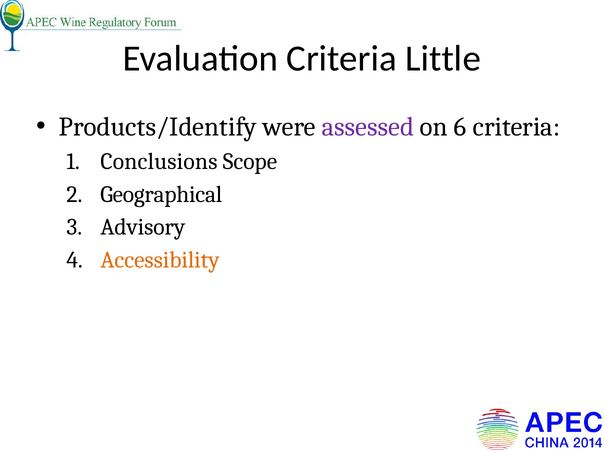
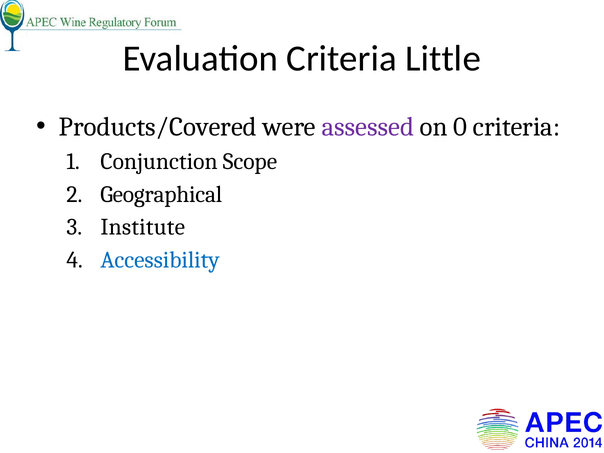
Products/Identify: Products/Identify -> Products/Covered
6: 6 -> 0
Conclusions: Conclusions -> Conjunction
Advisory: Advisory -> Institute
Accessibility colour: orange -> blue
